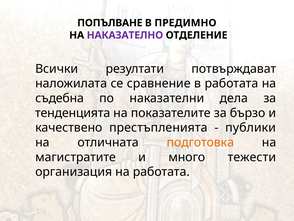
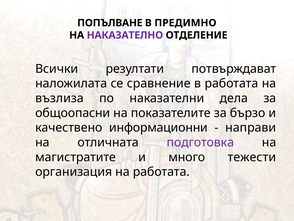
съдебна: съдебна -> възлиза
тенденцията: тенденцията -> общоопасни
престъпленията: престъпленията -> информационни
публики: публики -> направи
подготовка colour: orange -> purple
